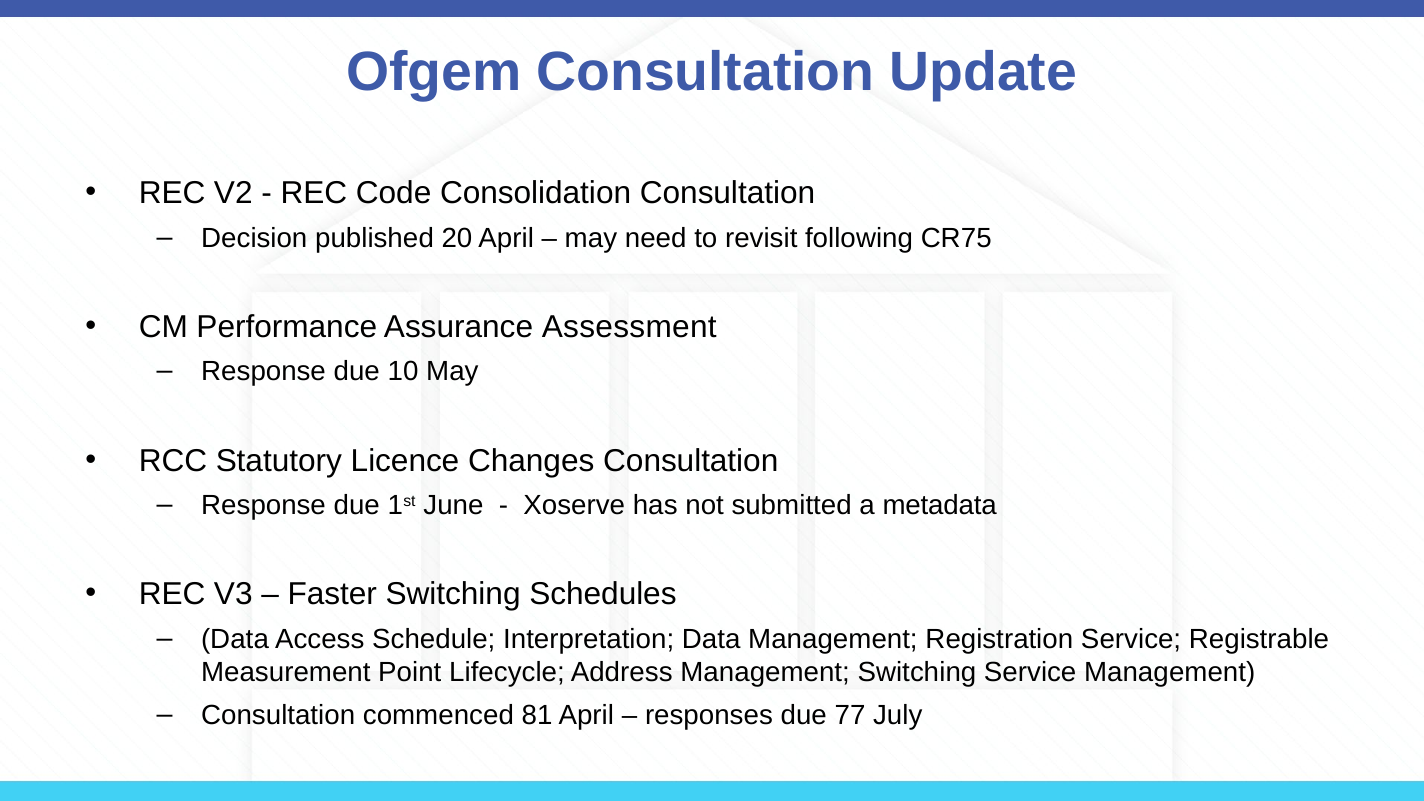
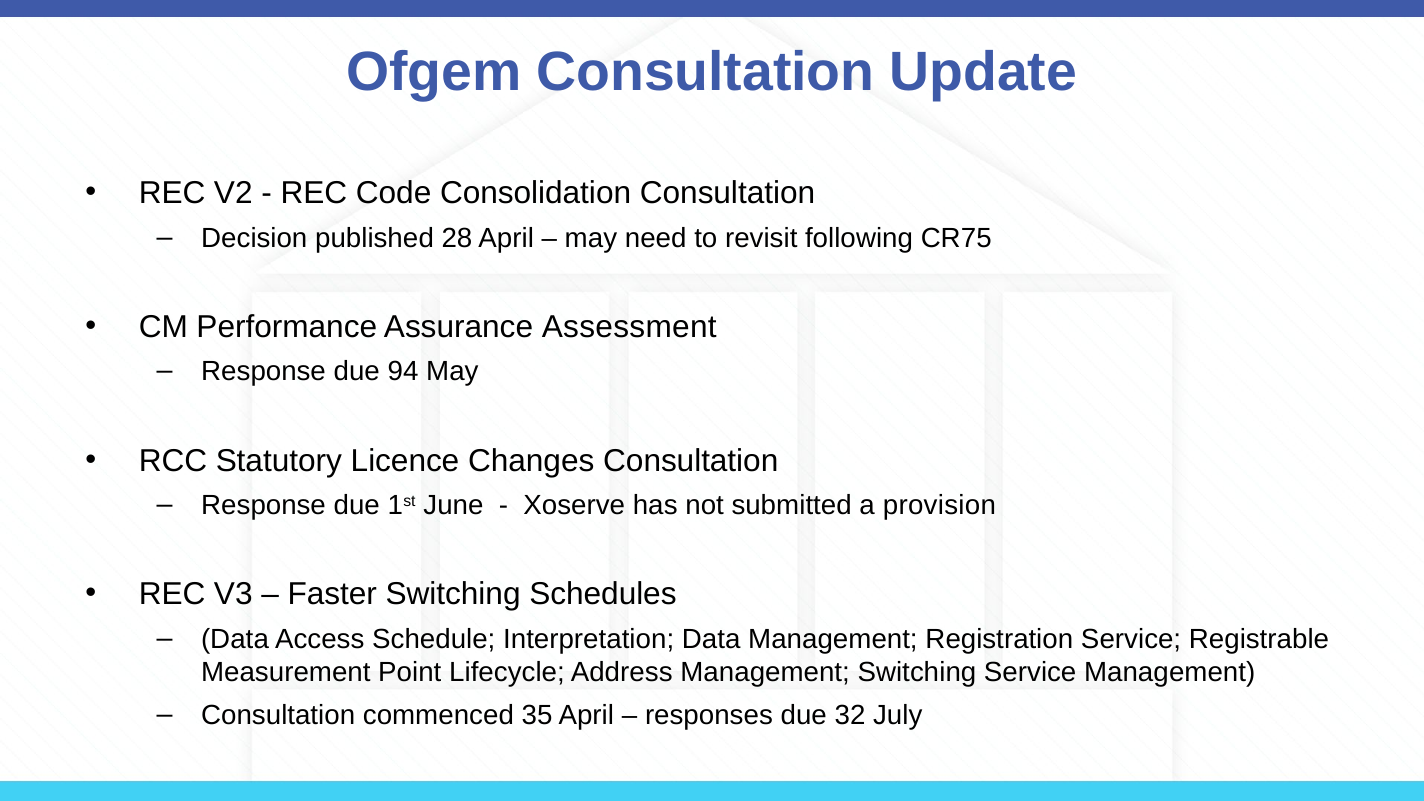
20: 20 -> 28
10: 10 -> 94
metadata: metadata -> provision
81: 81 -> 35
77: 77 -> 32
